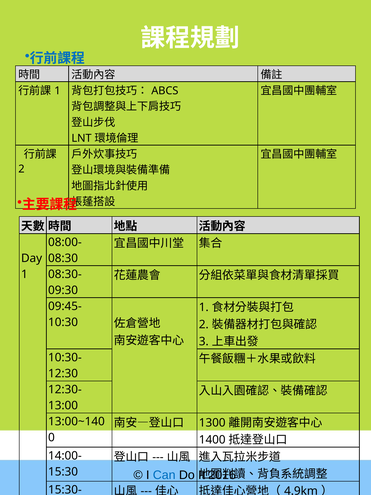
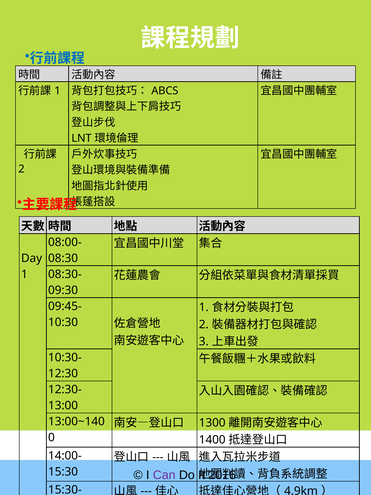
Can colour: blue -> purple
